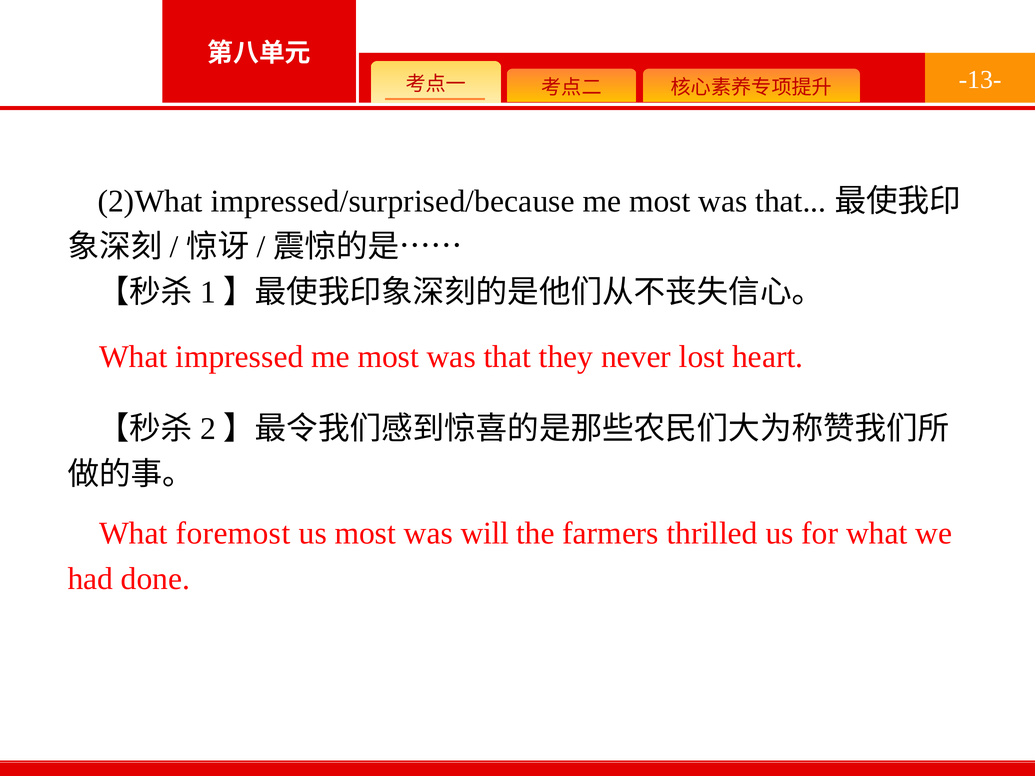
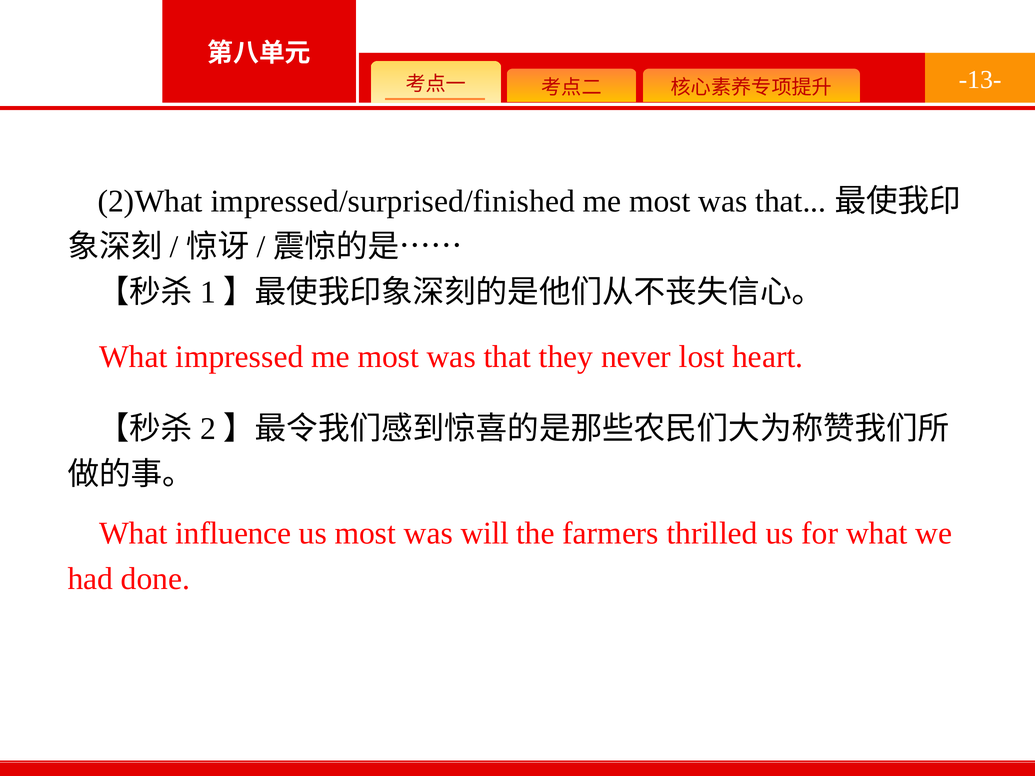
impressed/surprised/because: impressed/surprised/because -> impressed/surprised/finished
foremost: foremost -> influence
